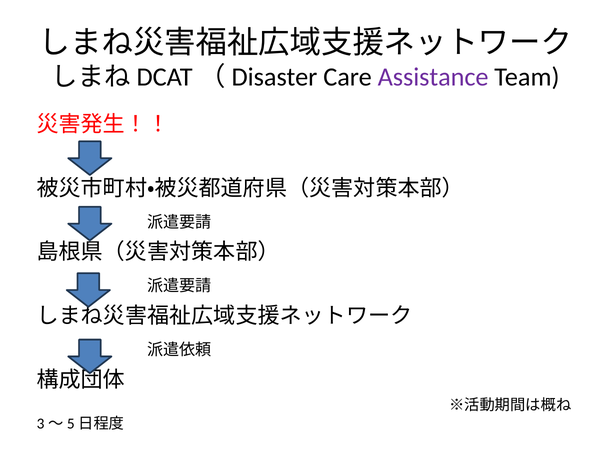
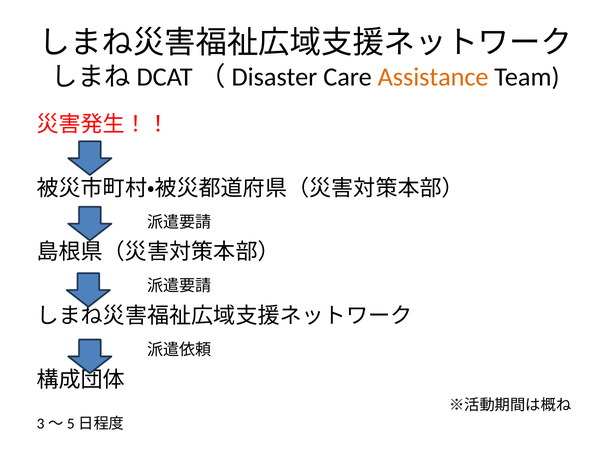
Assistance colour: purple -> orange
